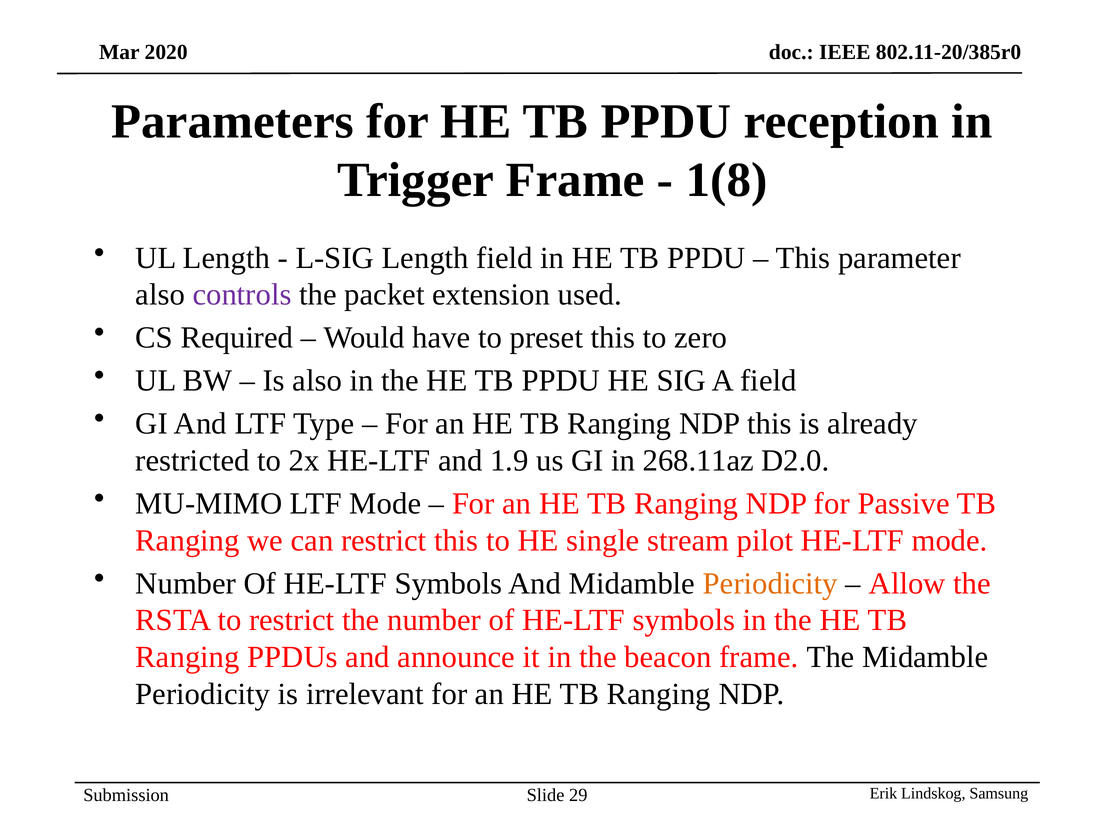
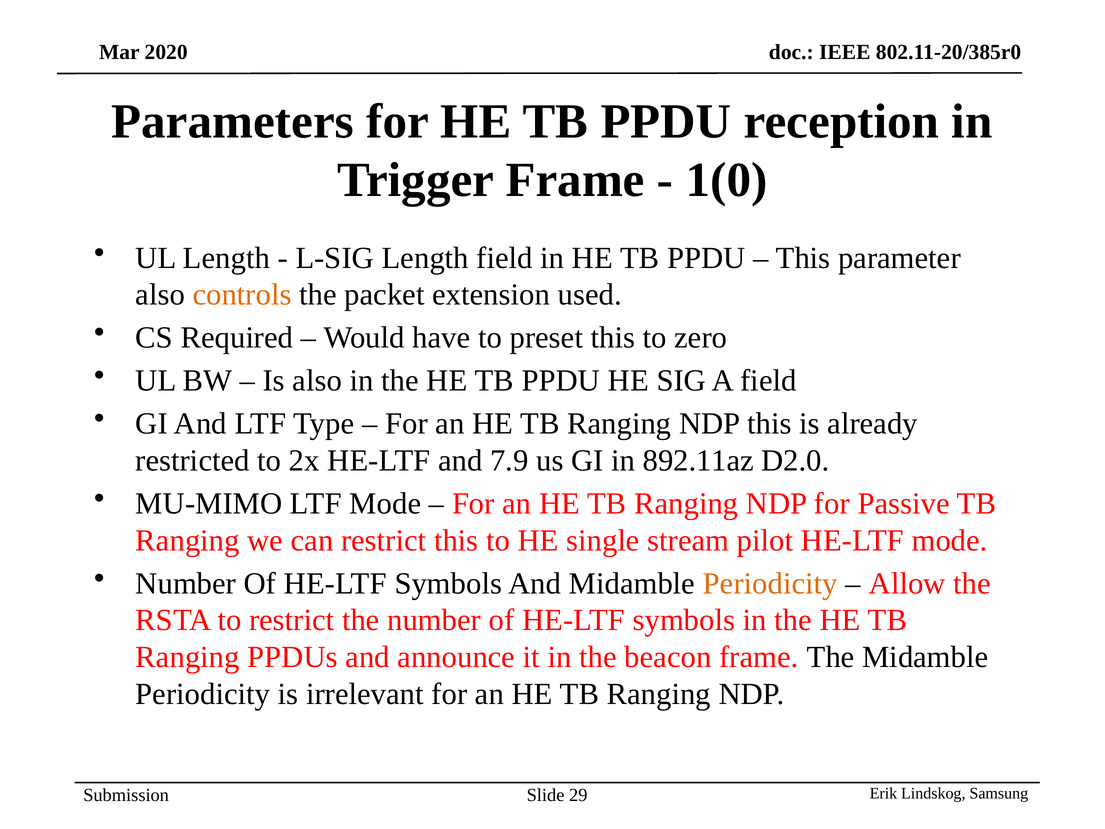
1(8: 1(8 -> 1(0
controls colour: purple -> orange
1.9: 1.9 -> 7.9
268.11az: 268.11az -> 892.11az
